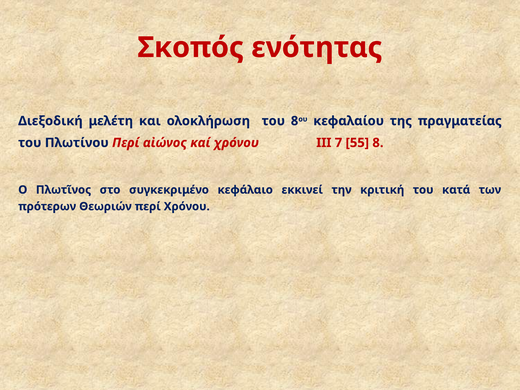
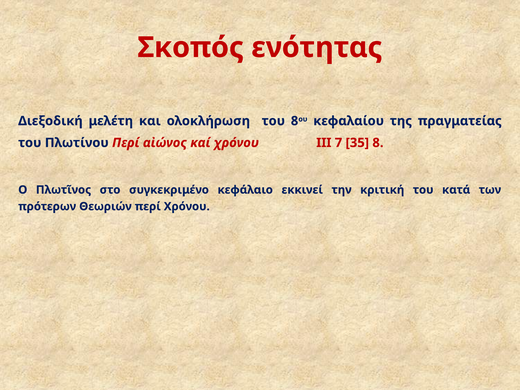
55: 55 -> 35
